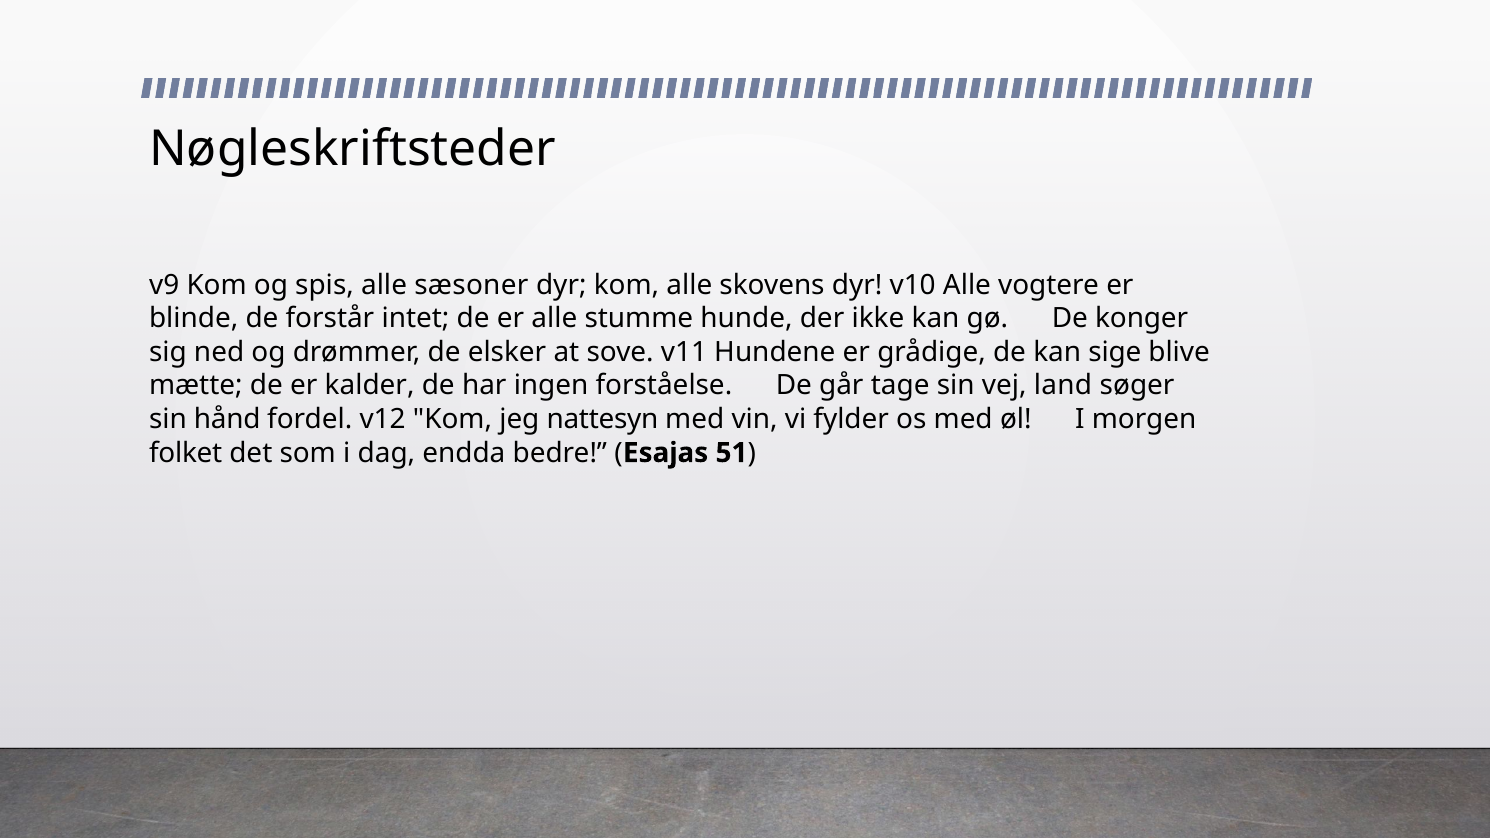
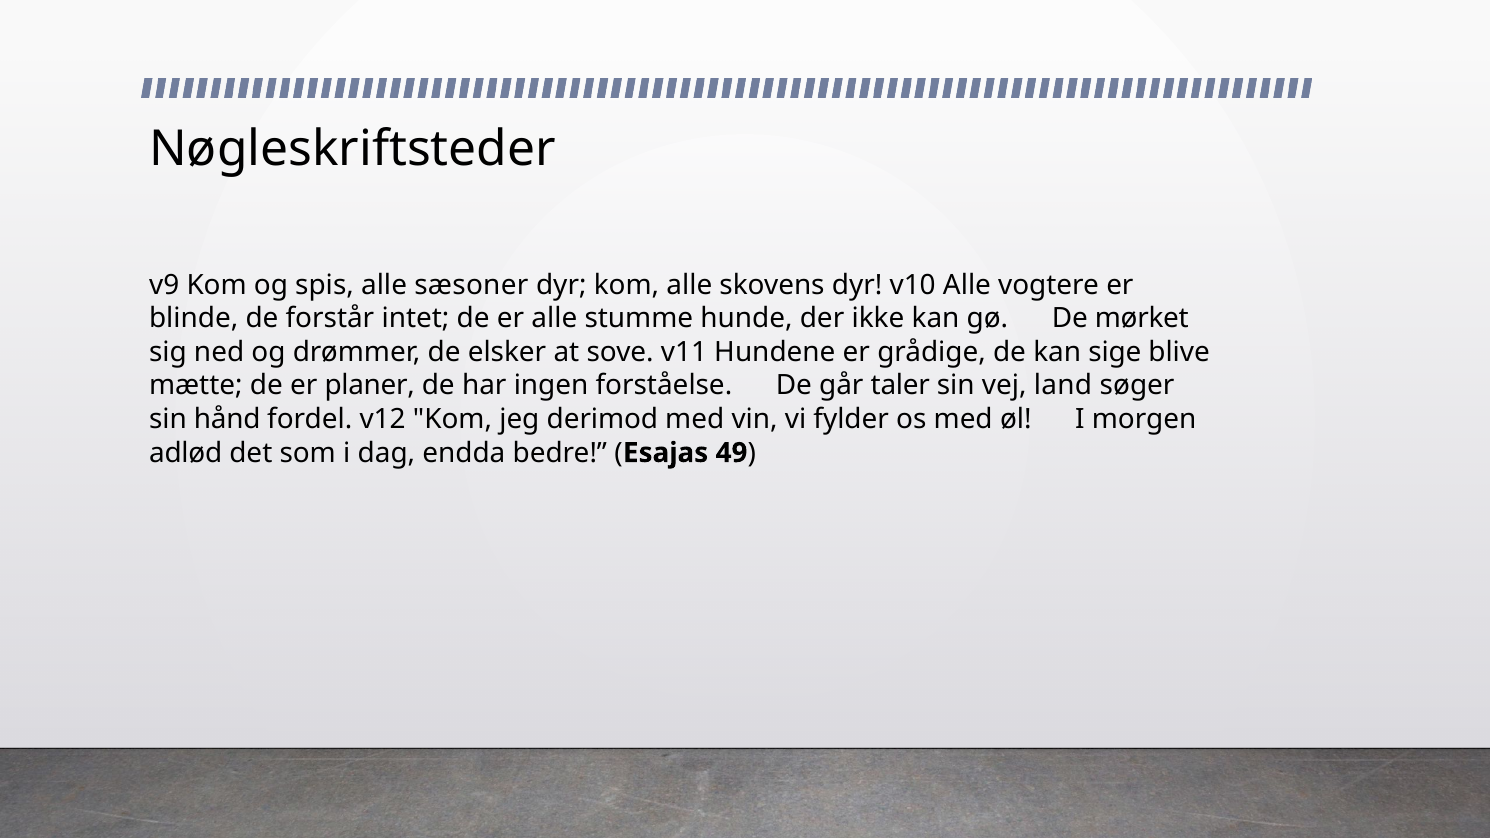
konger: konger -> mørket
kalder: kalder -> planer
tage: tage -> taler
nattesyn: nattesyn -> derimod
folket: folket -> adlød
51: 51 -> 49
